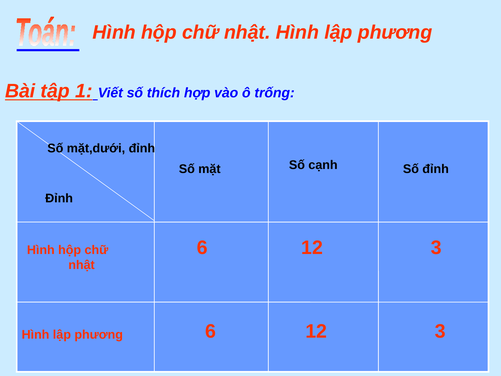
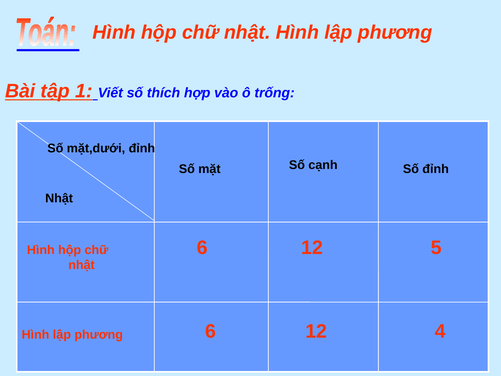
Đỉnh at (59, 198): Đỉnh -> Nhật
3 at (436, 248): 3 -> 5
3 at (440, 331): 3 -> 4
